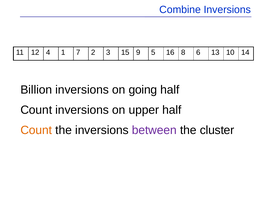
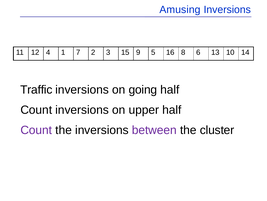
Combine: Combine -> Amusing
Billion: Billion -> Traffic
Count at (36, 130) colour: orange -> purple
